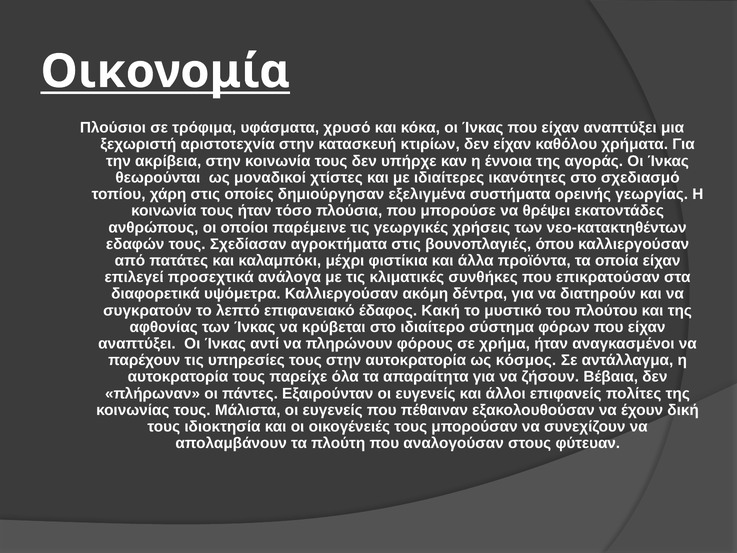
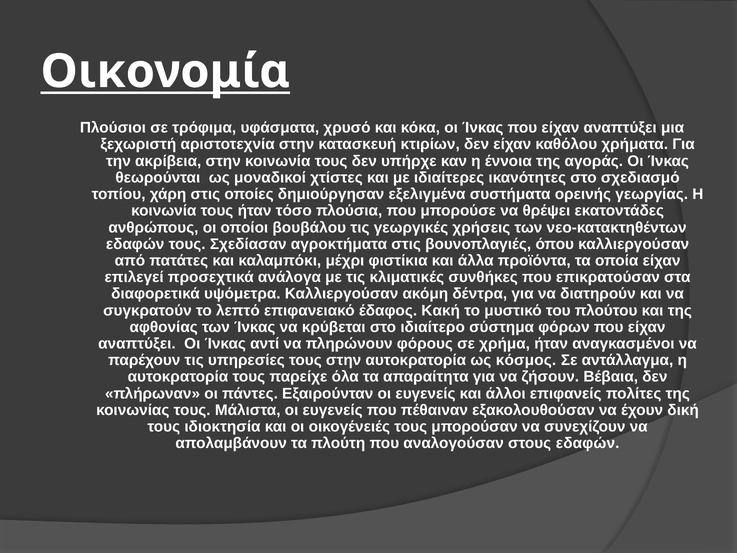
παρέμεινε: παρέμεινε -> βουβάλου
στους φύτευαν: φύτευαν -> εδαφών
